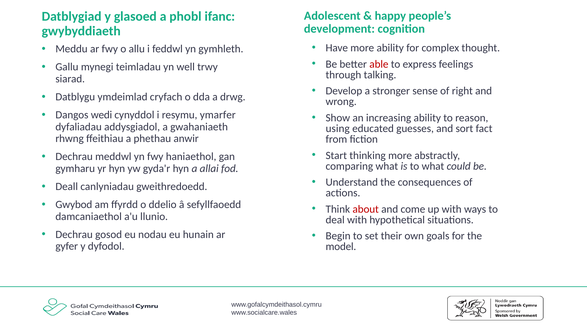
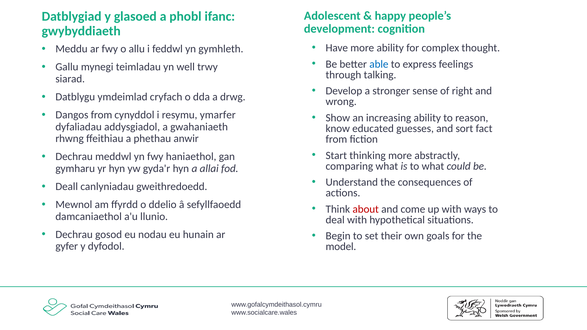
able colour: red -> blue
Dangos wedi: wedi -> from
using: using -> know
Gwybod: Gwybod -> Mewnol
